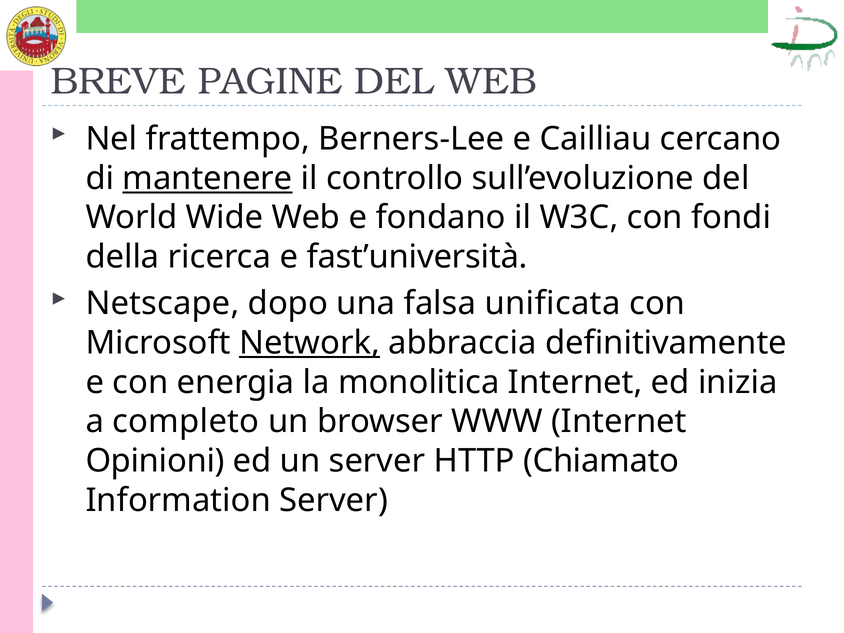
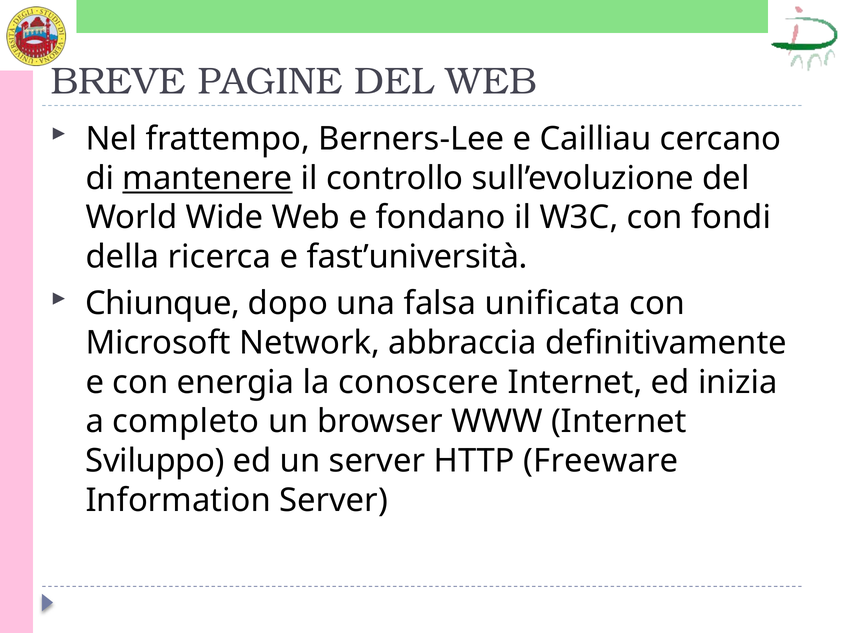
Netscape: Netscape -> Chiunque
Network underline: present -> none
monolitica: monolitica -> conoscere
Opinioni: Opinioni -> Sviluppo
Chiamato: Chiamato -> Freeware
